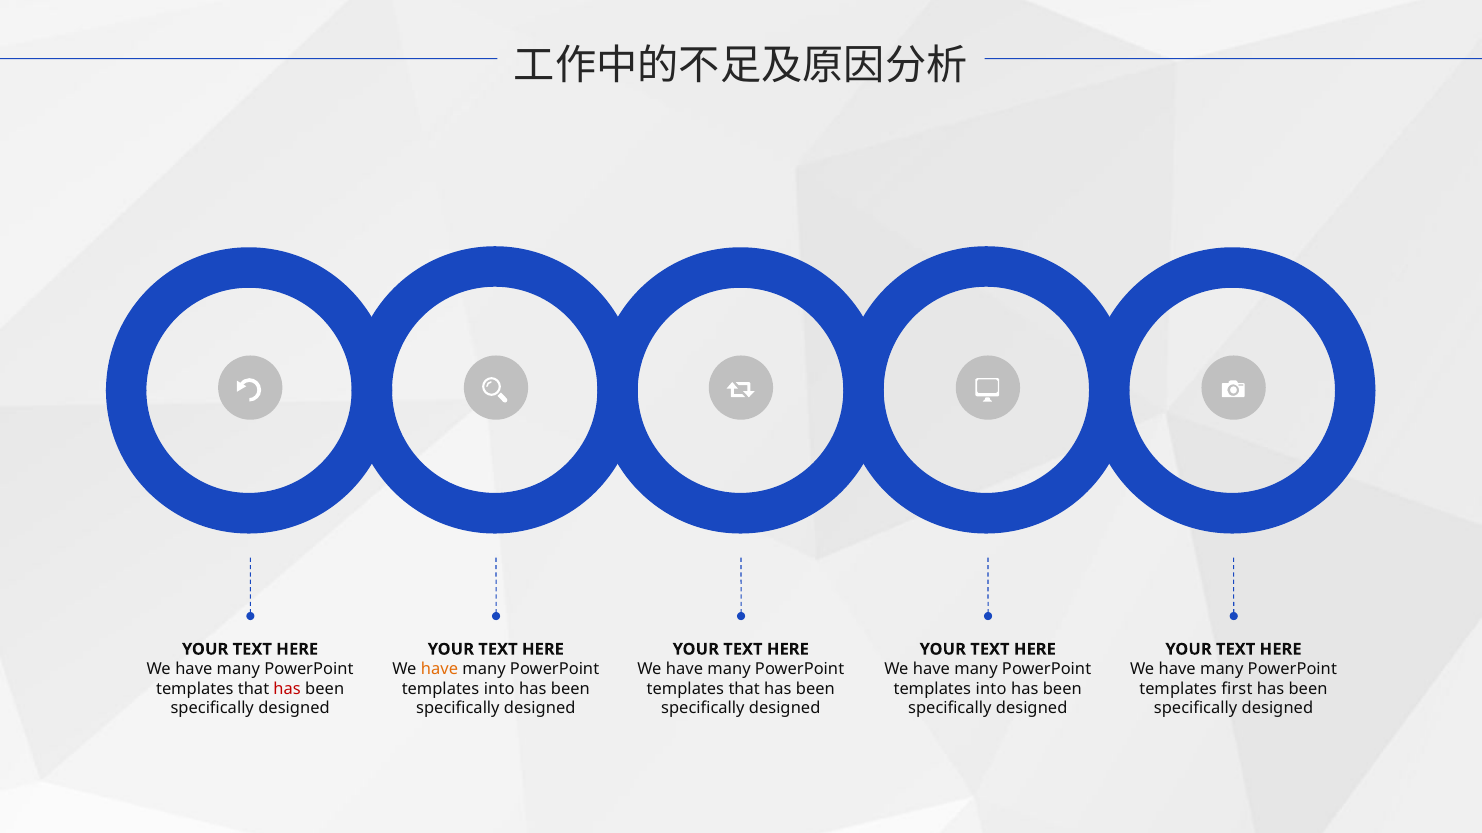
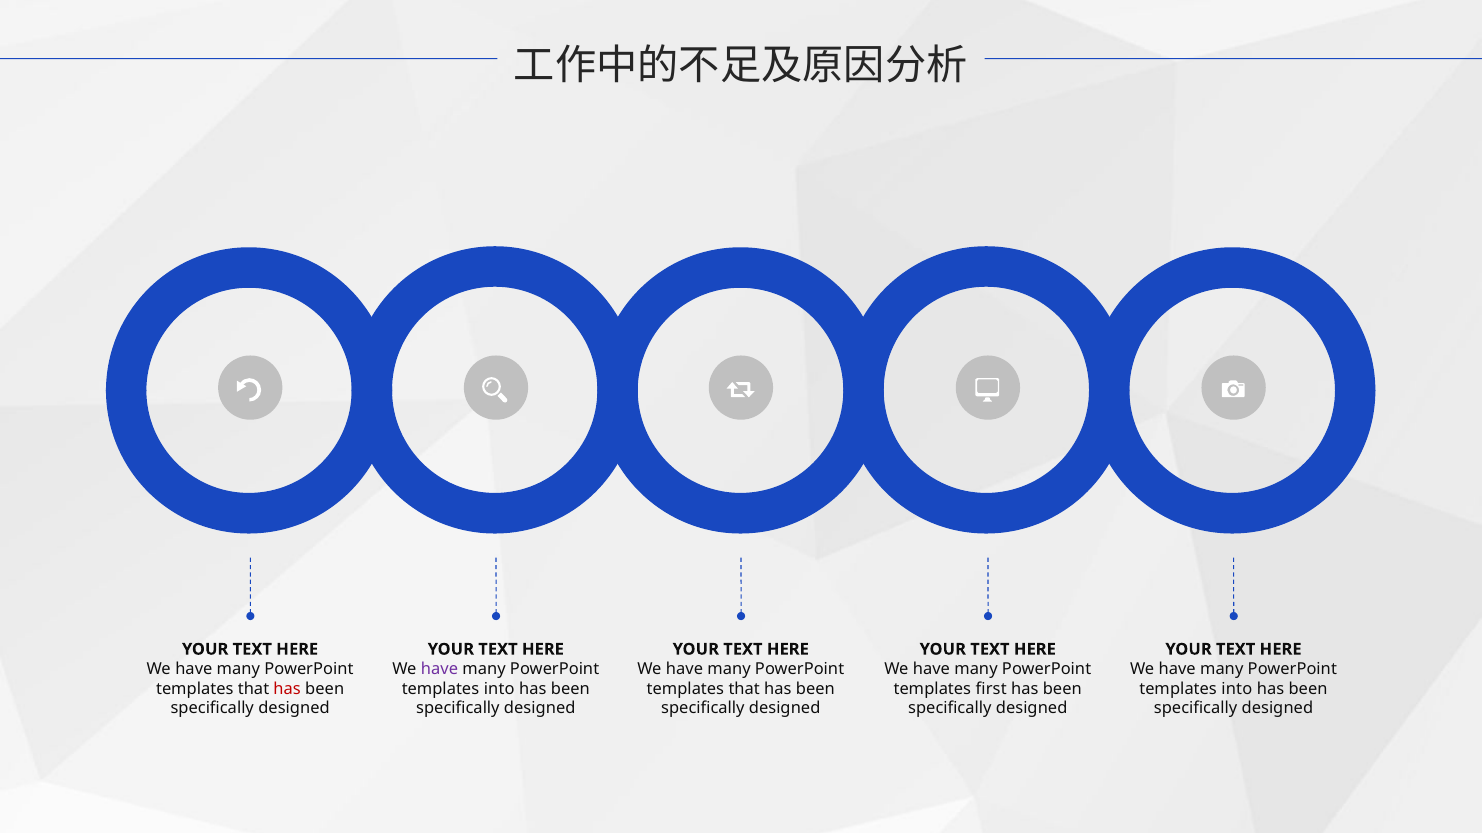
have at (440, 669) colour: orange -> purple
into at (991, 689): into -> first
first at (1237, 689): first -> into
